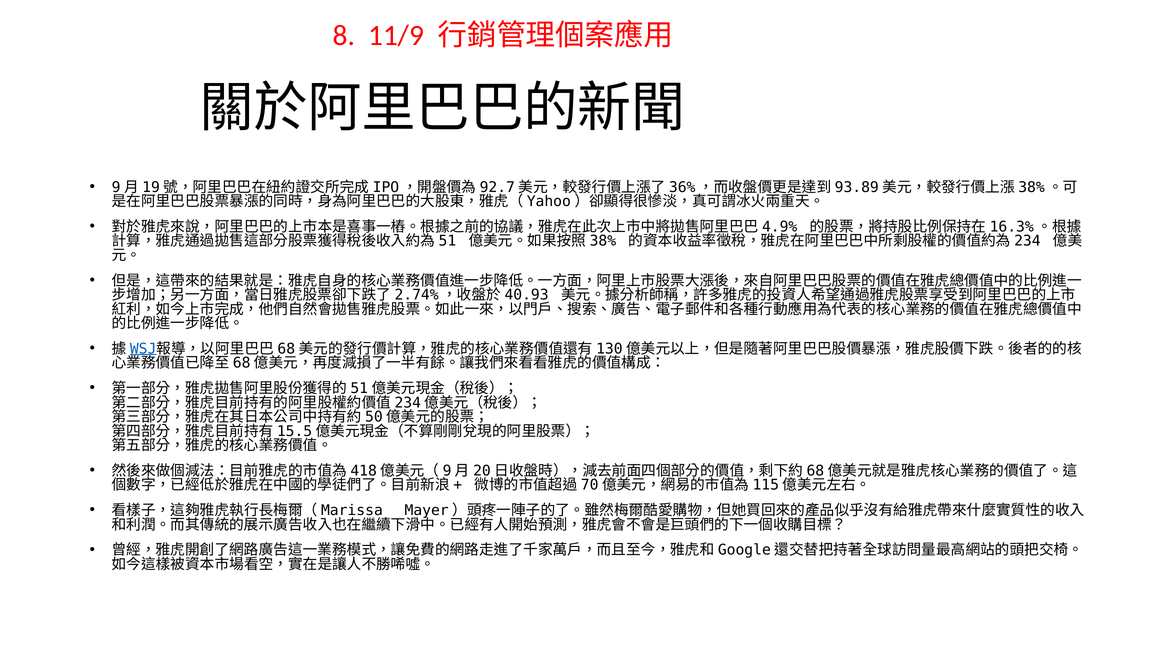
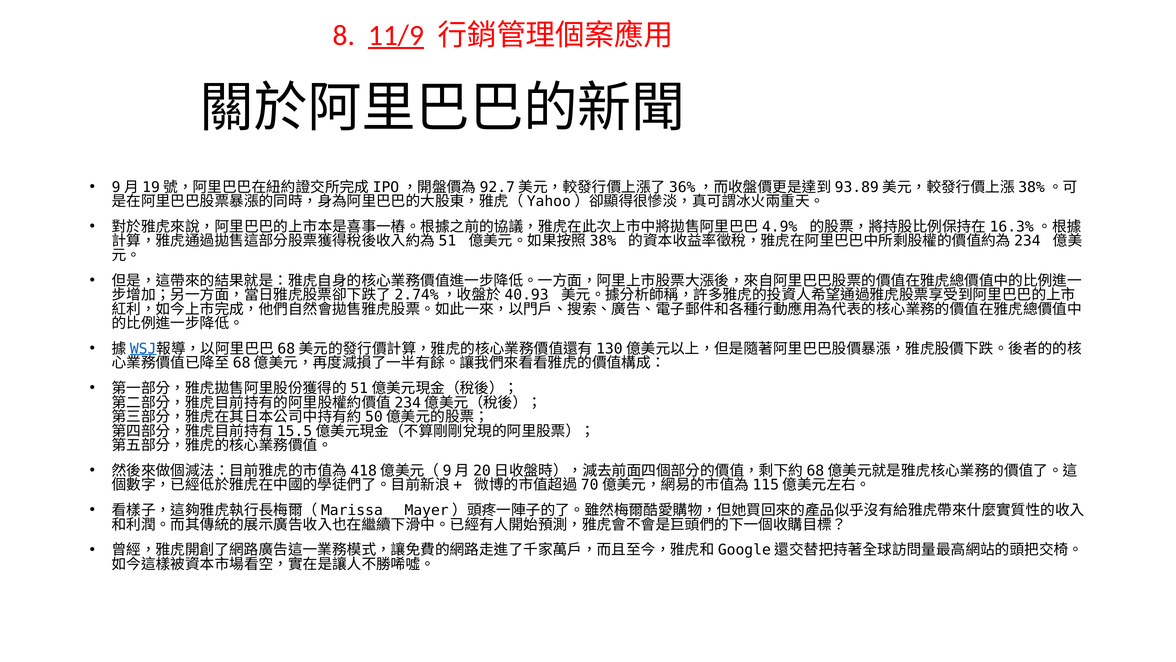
11/9 underline: none -> present
